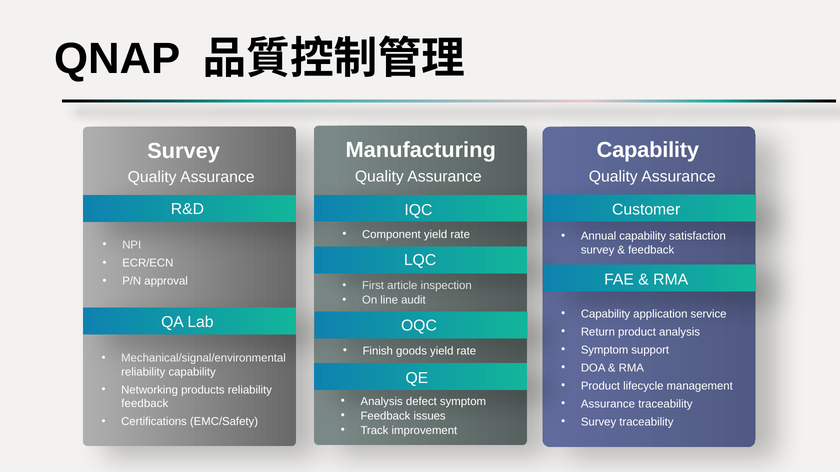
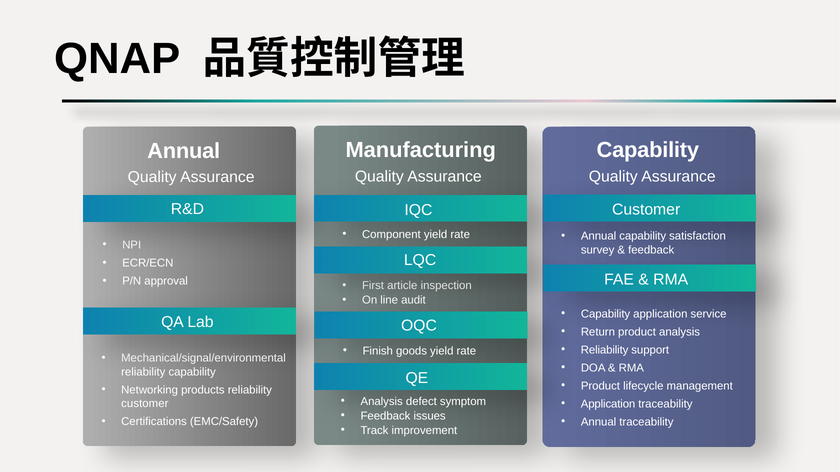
Survey at (184, 151): Survey -> Annual
Symptom at (605, 350): Symptom -> Reliability
Assurance at (608, 404): Assurance -> Application
feedback at (145, 404): feedback -> customer
Survey at (599, 422): Survey -> Annual
